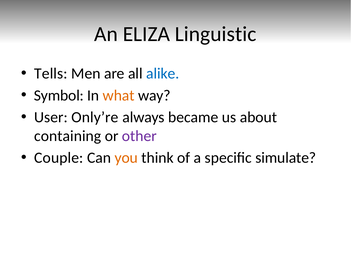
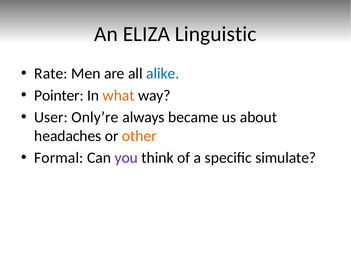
Tells: Tells -> Rate
Symbol: Symbol -> Pointer
containing: containing -> headaches
other colour: purple -> orange
Couple: Couple -> Formal
you colour: orange -> purple
